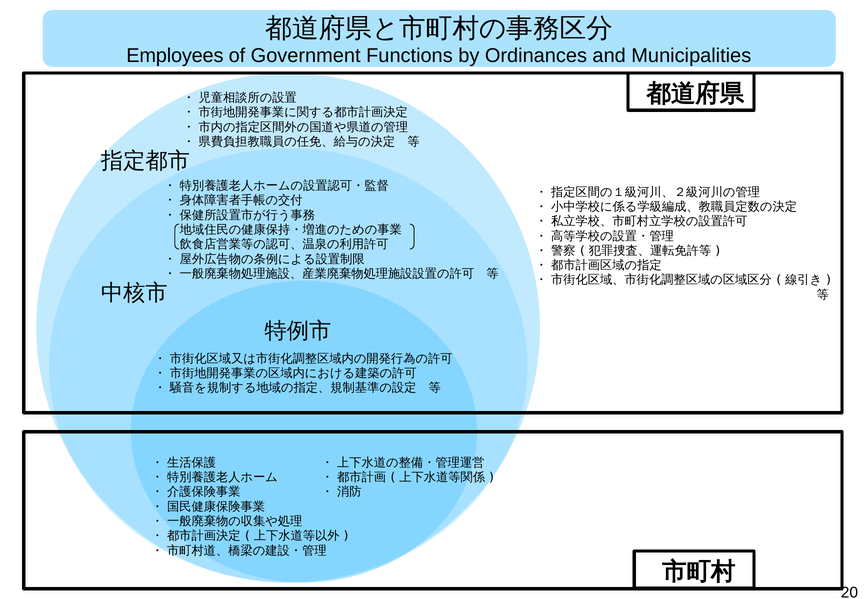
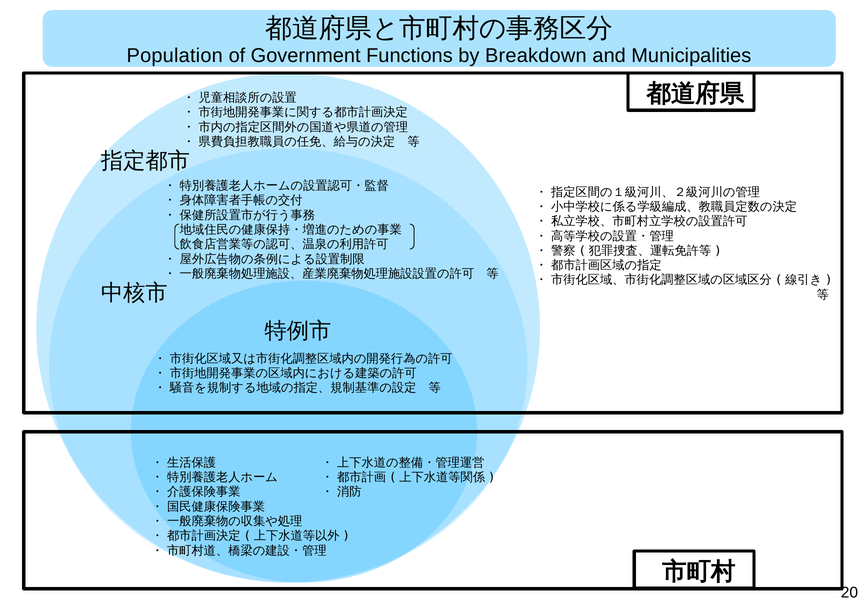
Employees: Employees -> Population
Ordinances: Ordinances -> Breakdown
